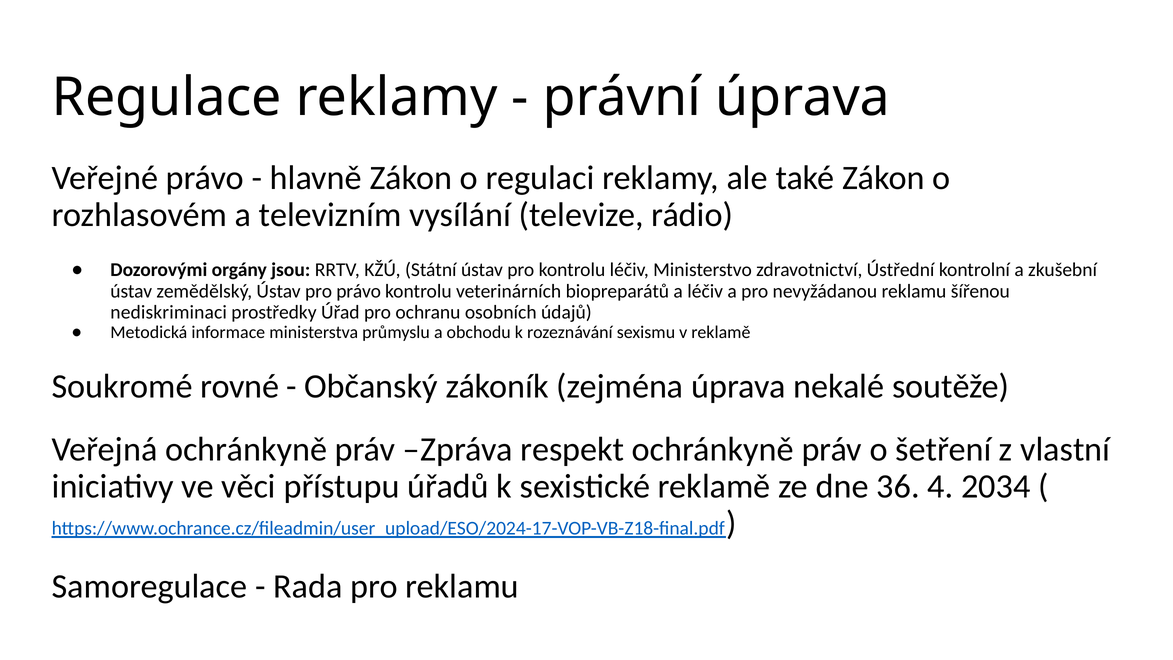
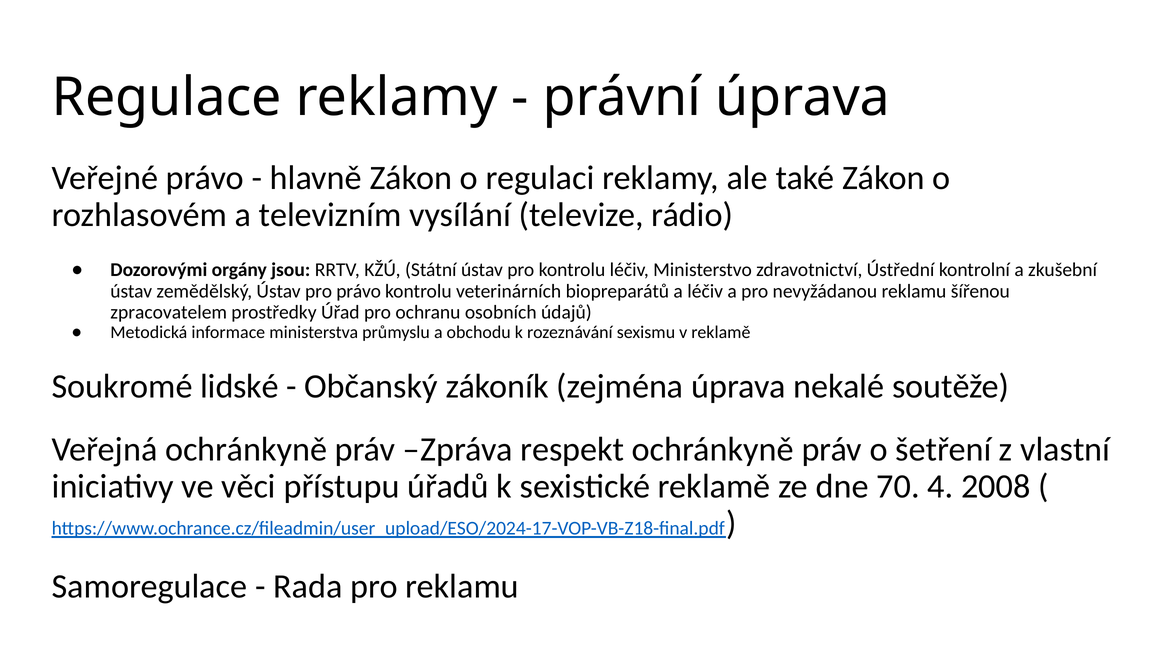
nediskriminaci: nediskriminaci -> zpracovatelem
rovné: rovné -> lidské
36: 36 -> 70
2034: 2034 -> 2008
